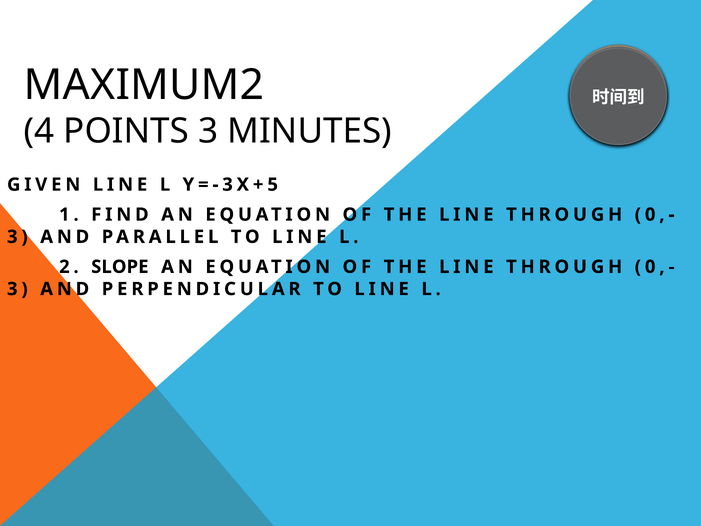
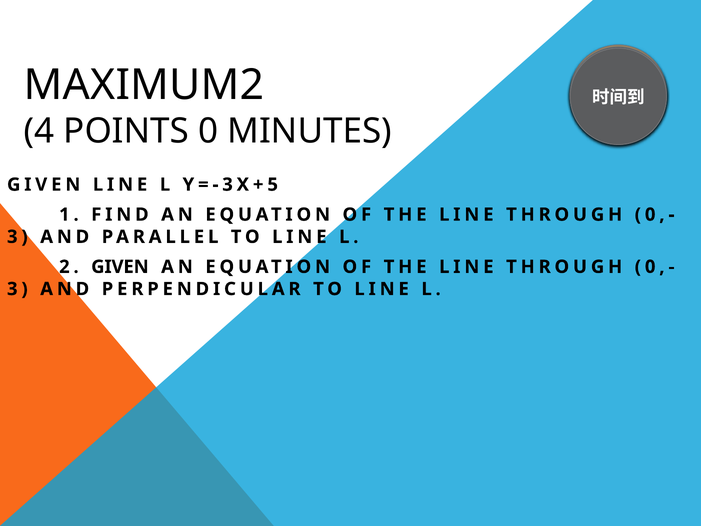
POINTS 3: 3 -> 0
2 SLOPE: SLOPE -> GIVEN
